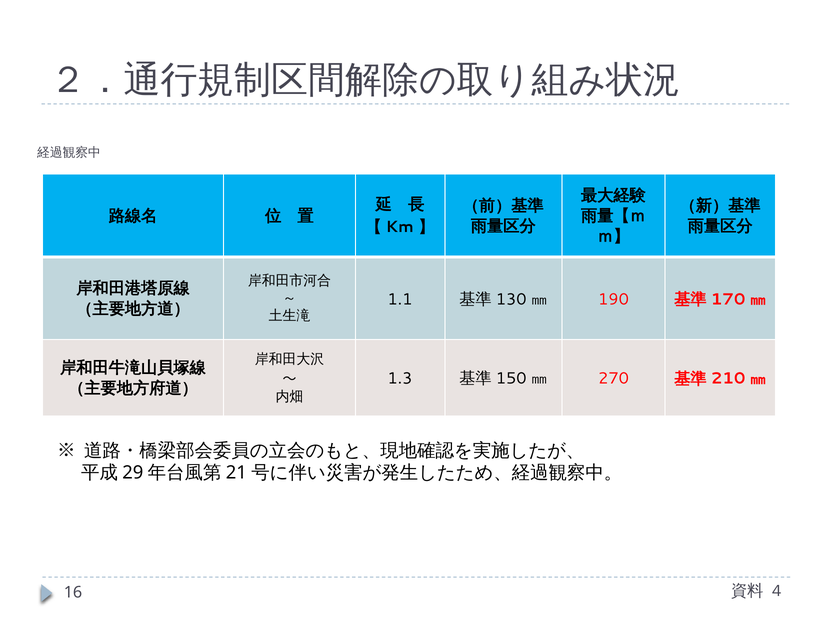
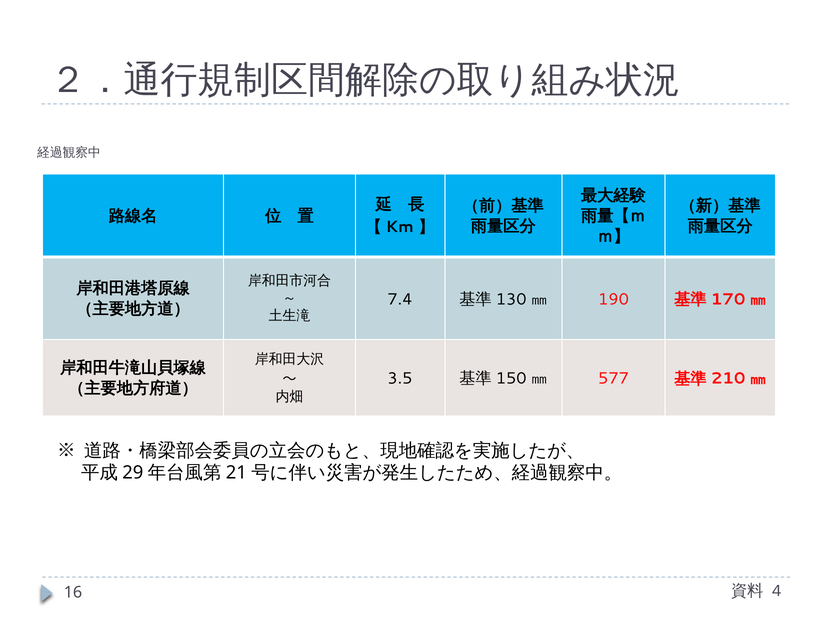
1.1: 1.1 -> 7.4
1.3: 1.3 -> 3.5
270: 270 -> 577
